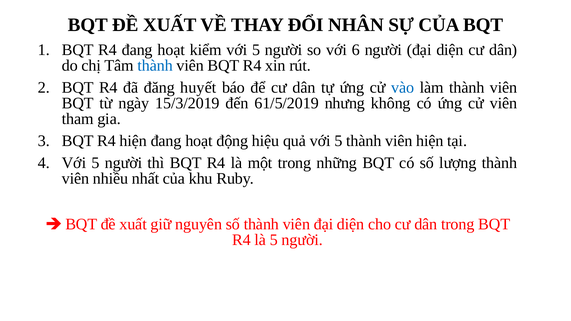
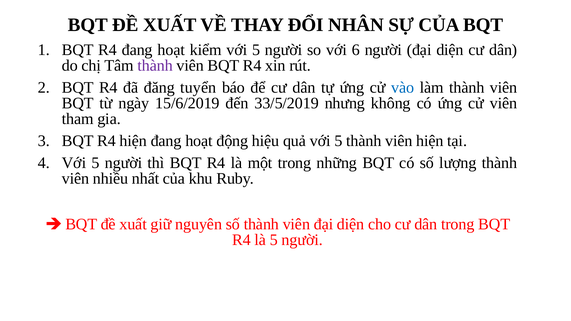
thành at (155, 66) colour: blue -> purple
huyết: huyết -> tuyển
15/3/2019: 15/3/2019 -> 15/6/2019
61/5/2019: 61/5/2019 -> 33/5/2019
